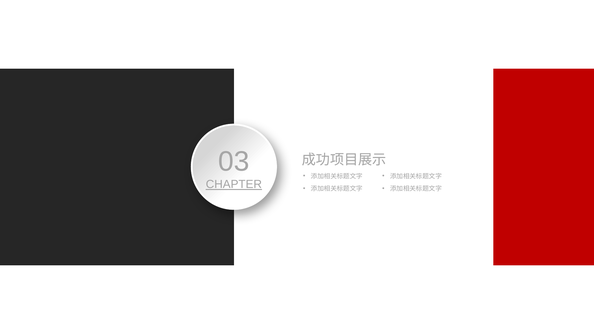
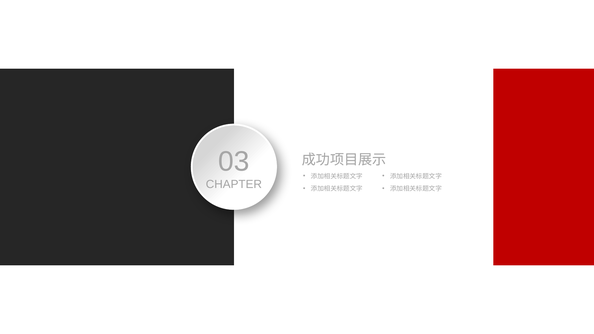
CHAPTER underline: present -> none
